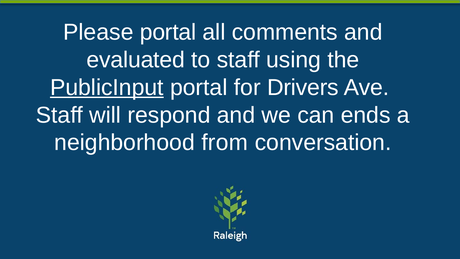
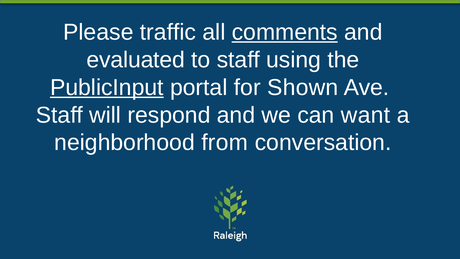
Please portal: portal -> traffic
comments underline: none -> present
Drivers: Drivers -> Shown
ends: ends -> want
